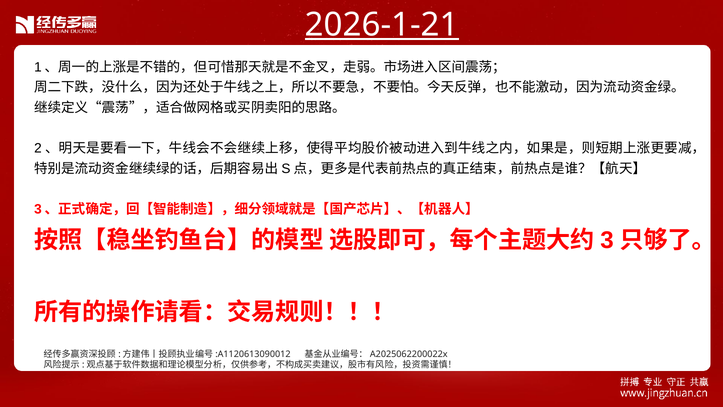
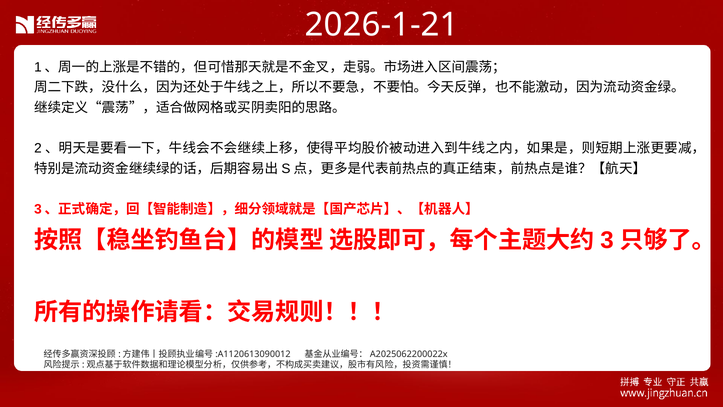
2026-1-21 underline: present -> none
